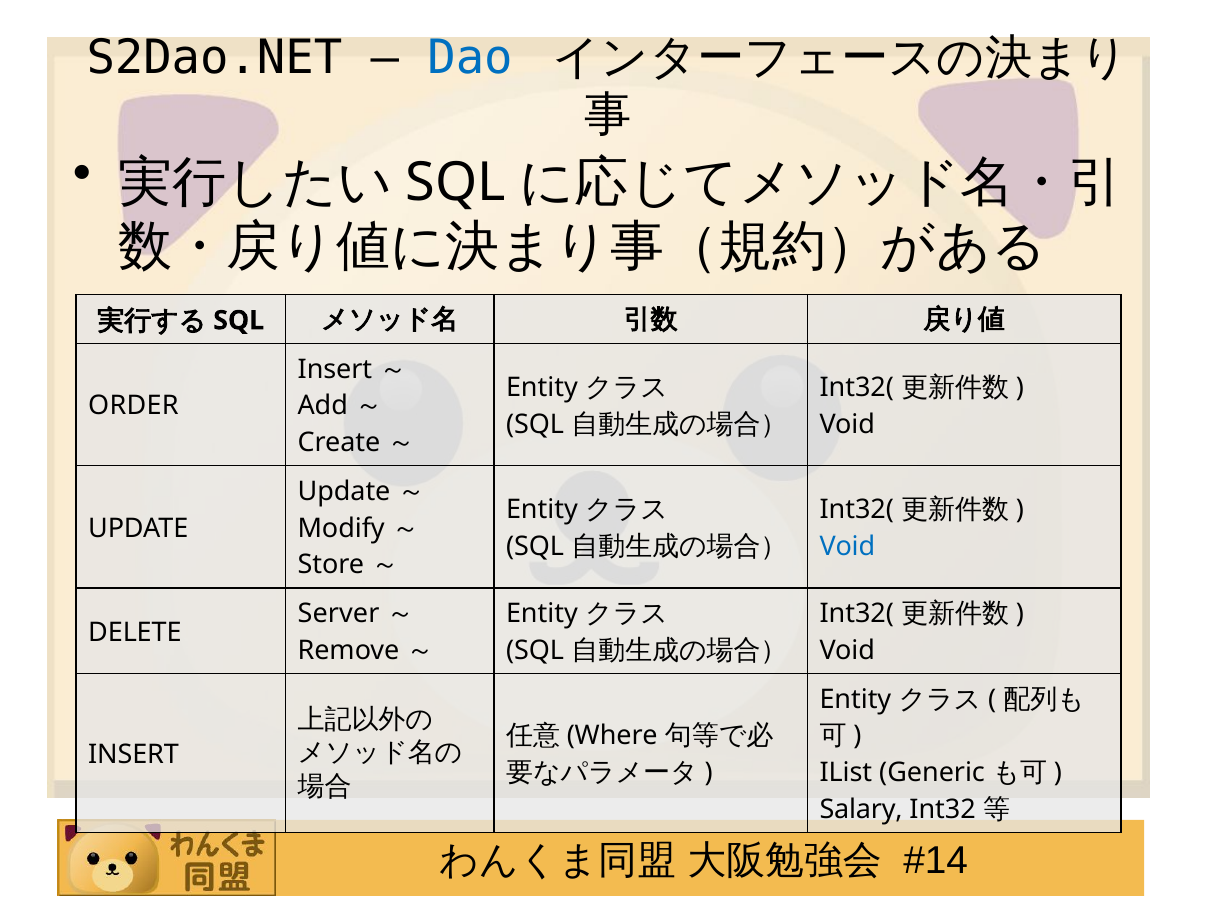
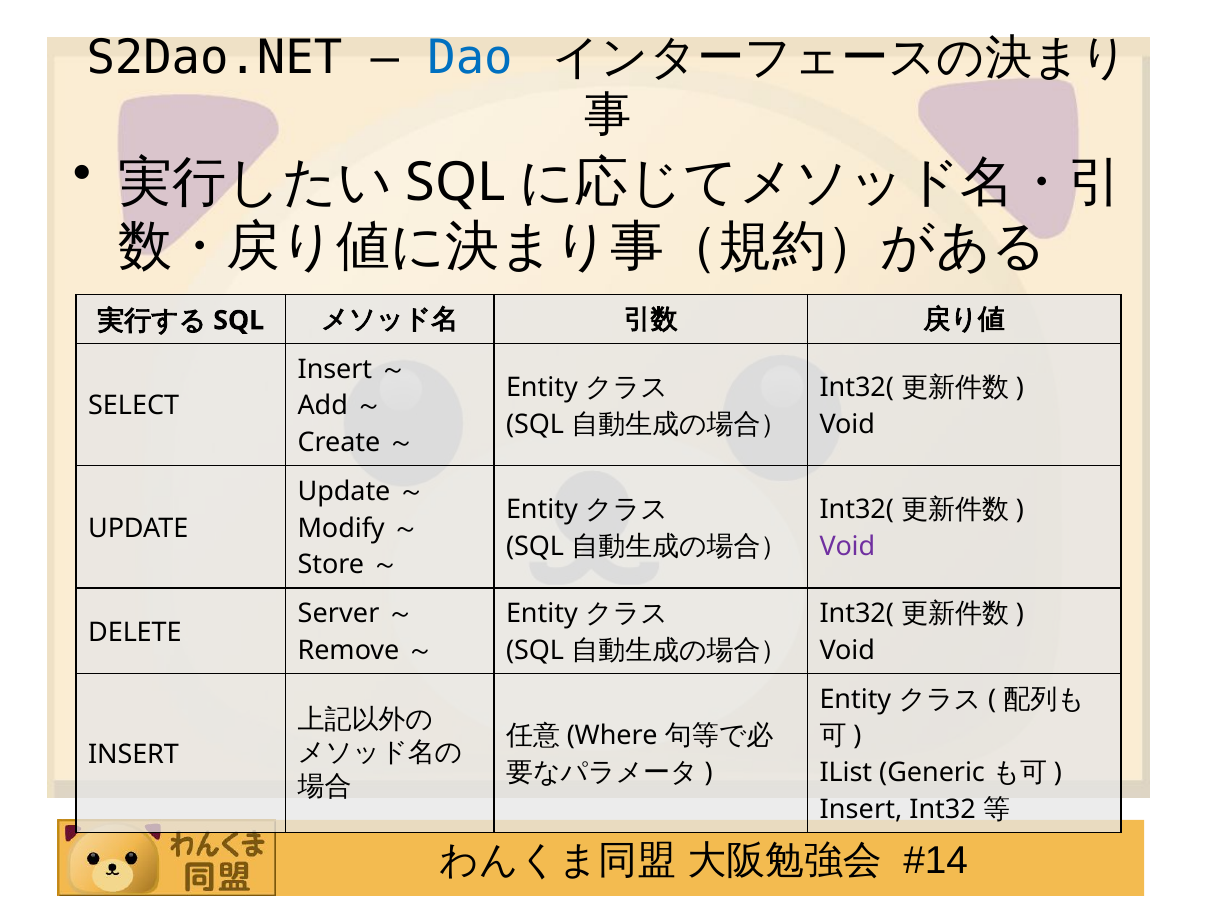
ORDER: ORDER -> SELECT
Void at (847, 547) colour: blue -> purple
Salary at (861, 809): Salary -> Insert
